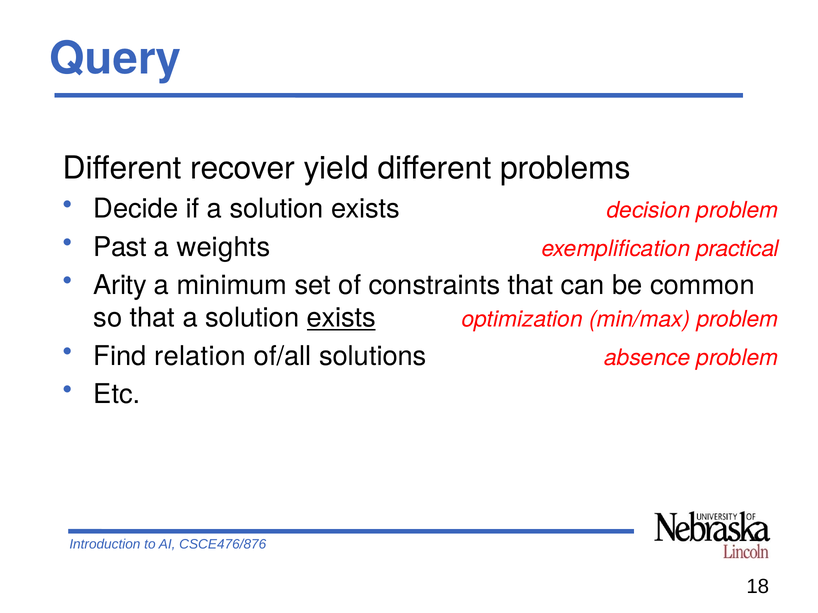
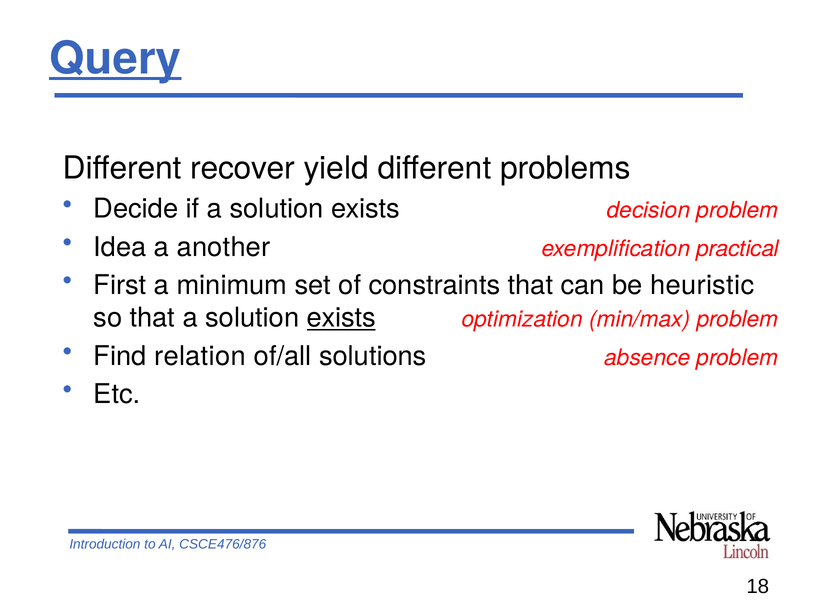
Query underline: none -> present
Past: Past -> Idea
weights: weights -> another
Arity: Arity -> First
common: common -> heuristic
